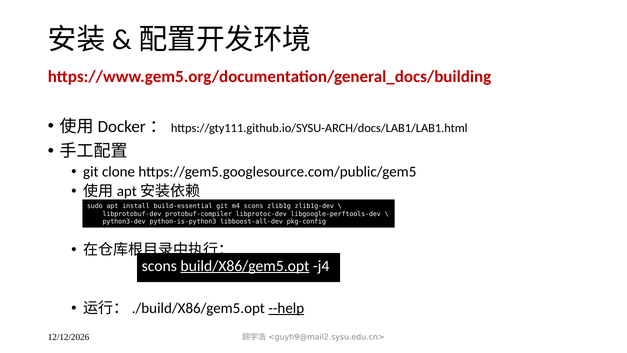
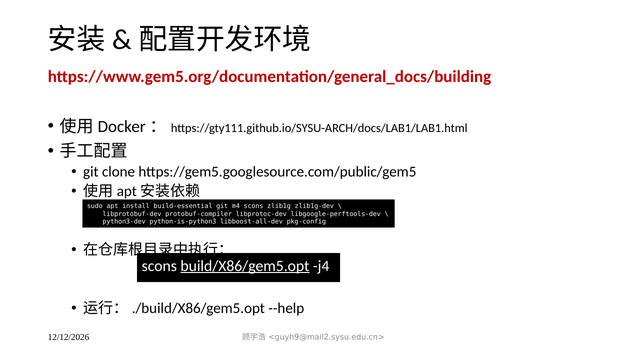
--help underline: present -> none
